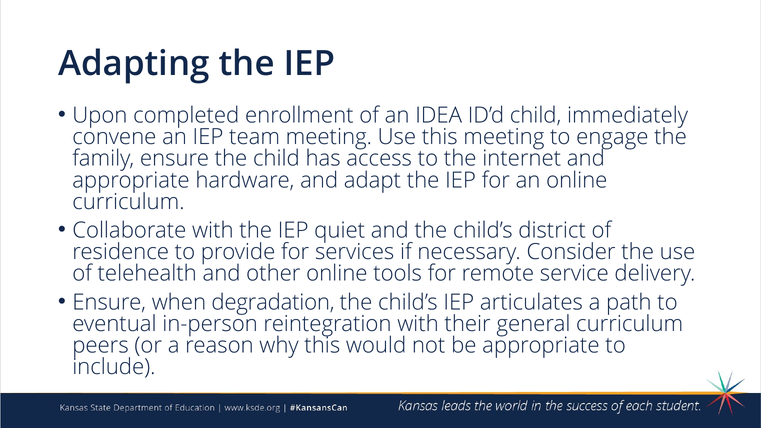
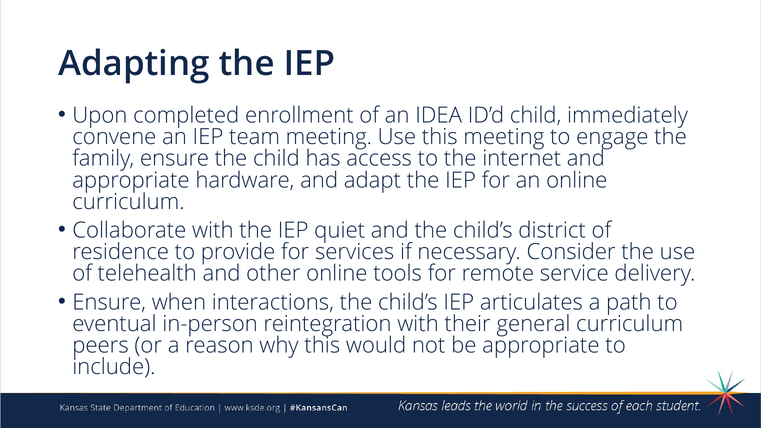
degradation: degradation -> interactions
